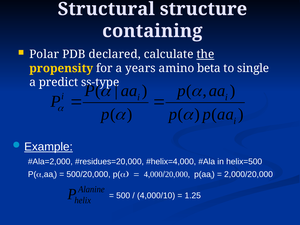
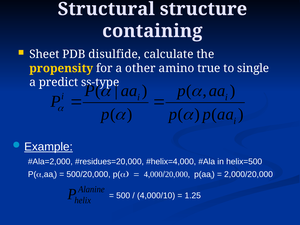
Polar: Polar -> Sheet
declared: declared -> disulfide
the underline: present -> none
years: years -> other
beta: beta -> true
